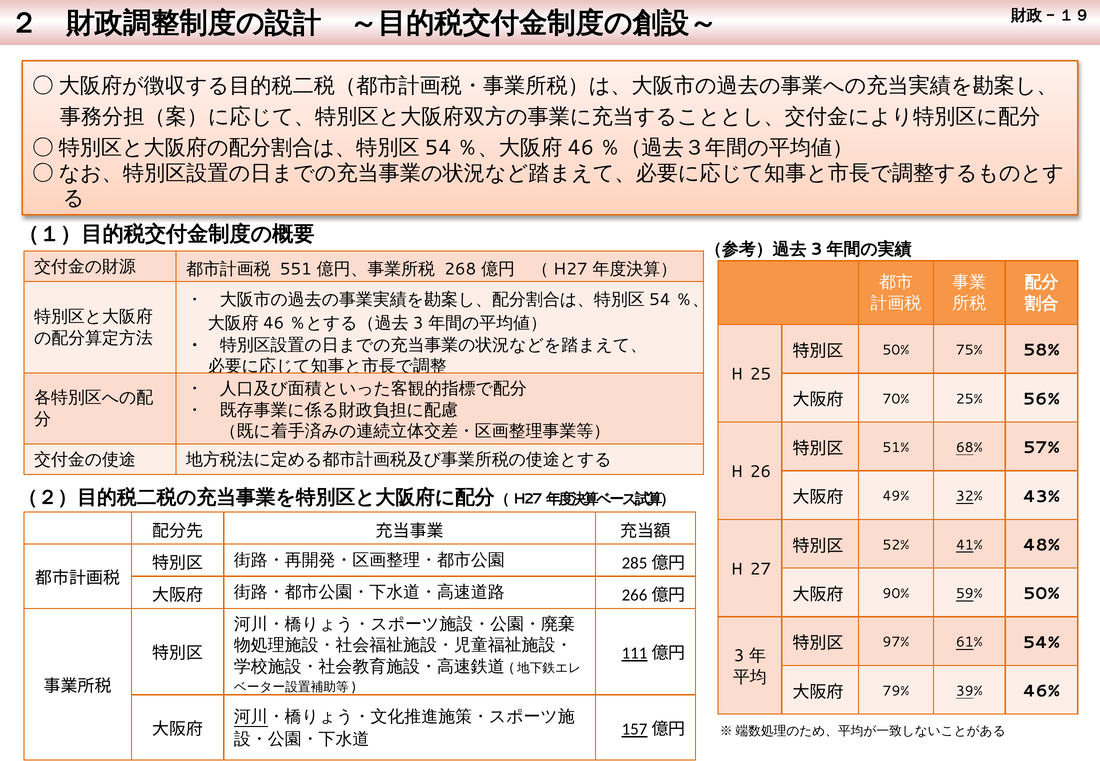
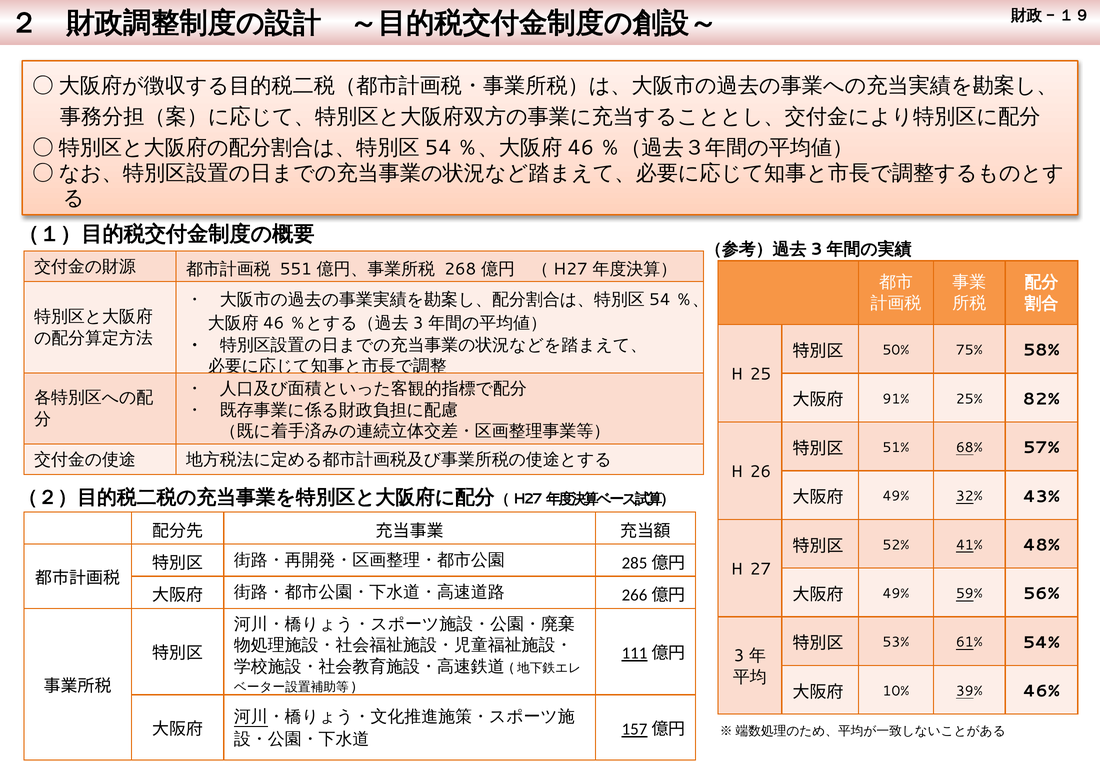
70%: 70% -> 91%
56%: 56% -> 82%
90% at (896, 594): 90% -> 49%
59% 50%: 50% -> 56%
97%: 97% -> 53%
79%: 79% -> 10%
